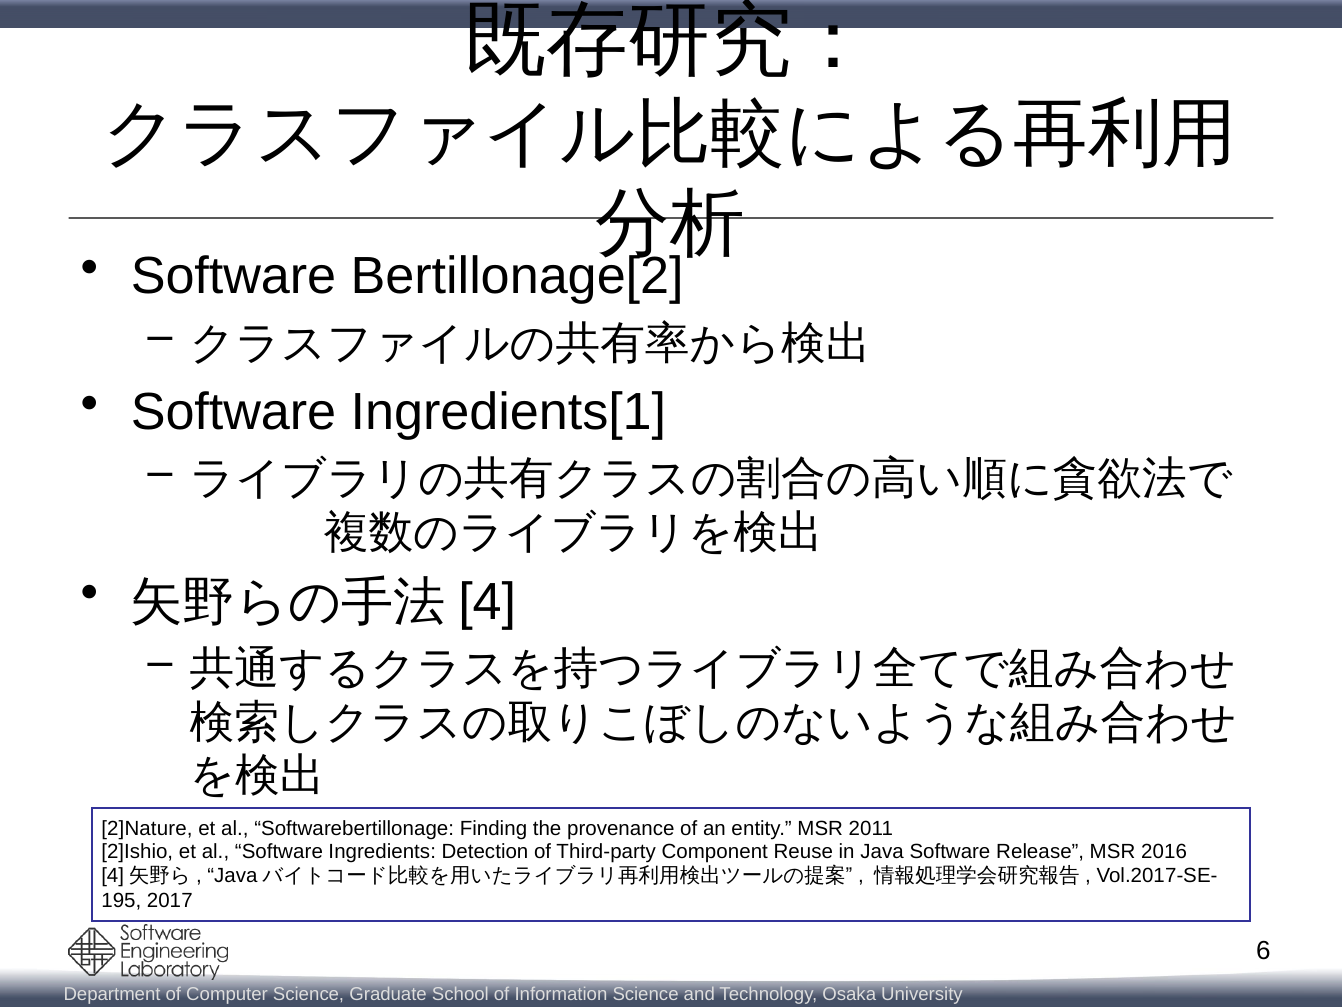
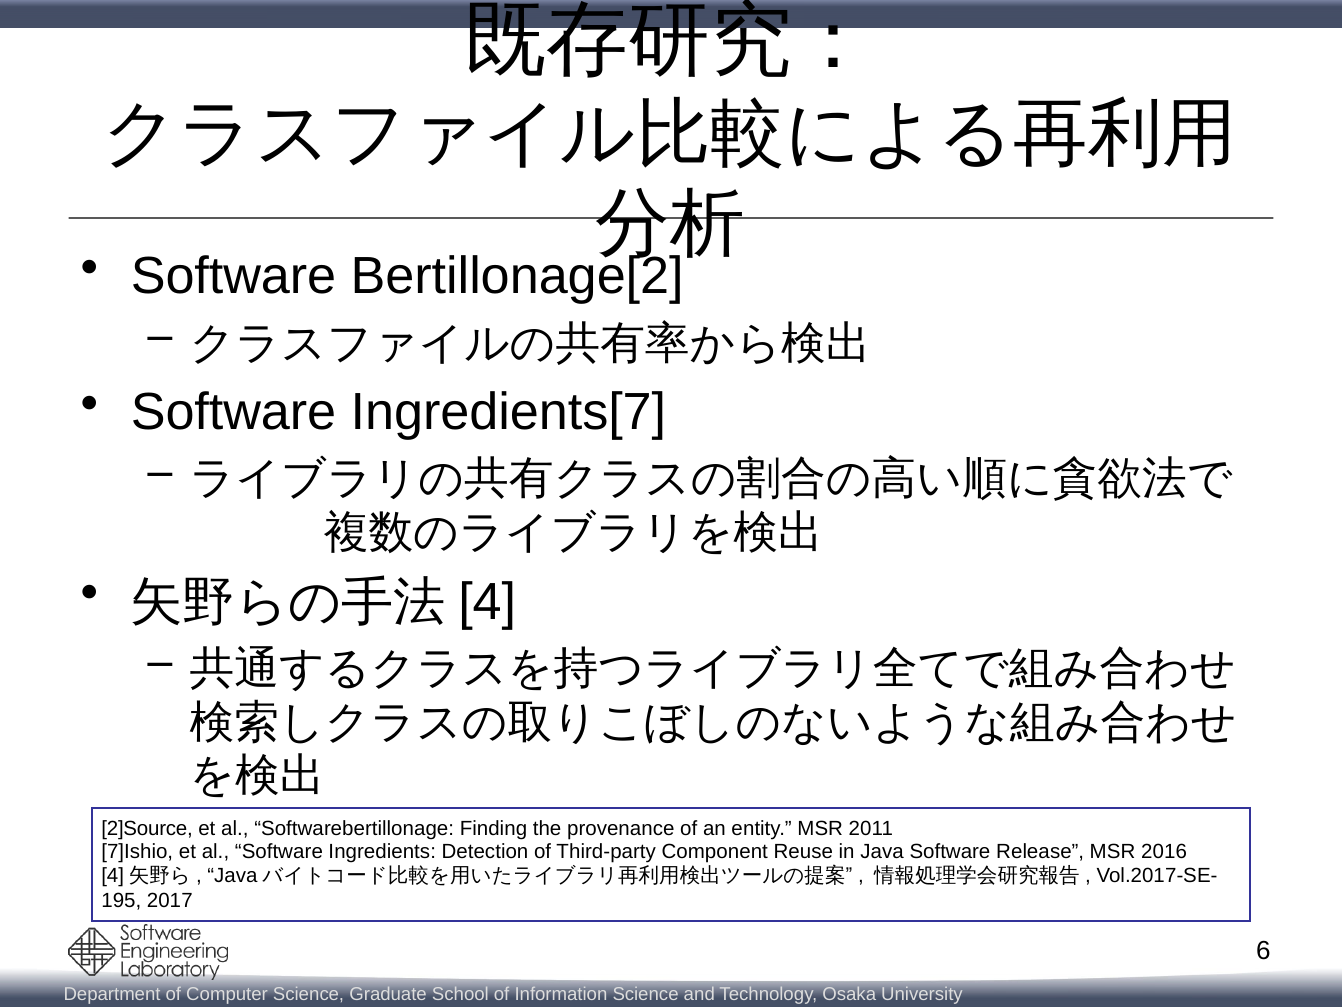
Ingredients[1: Ingredients[1 -> Ingredients[7
2]Nature: 2]Nature -> 2]Source
2]Ishio: 2]Ishio -> 7]Ishio
